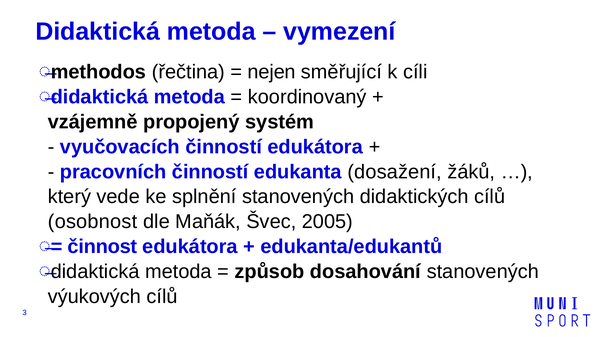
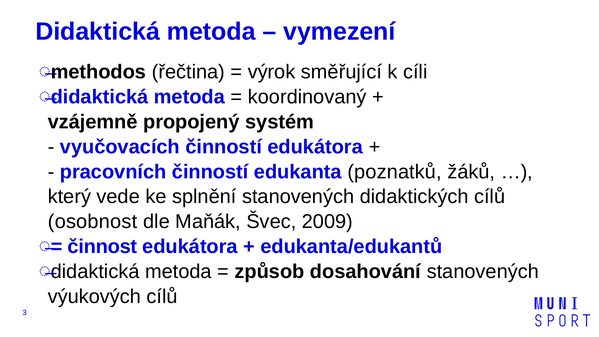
nejen: nejen -> výrok
dosažení: dosažení -> poznatků
2005: 2005 -> 2009
